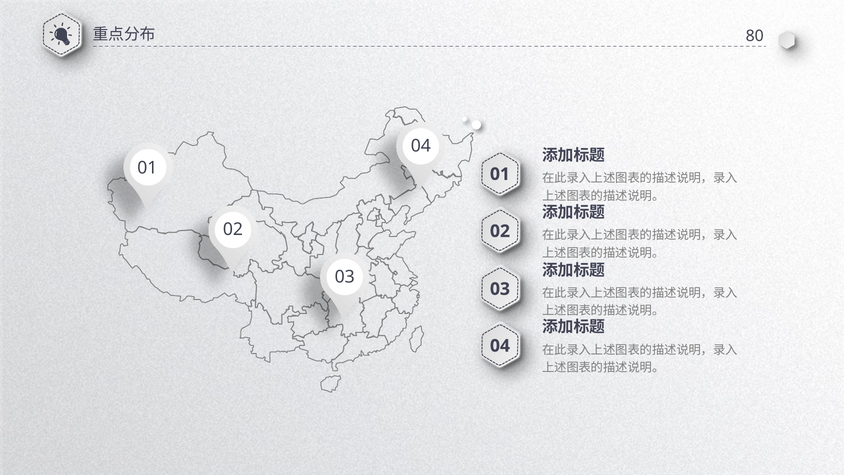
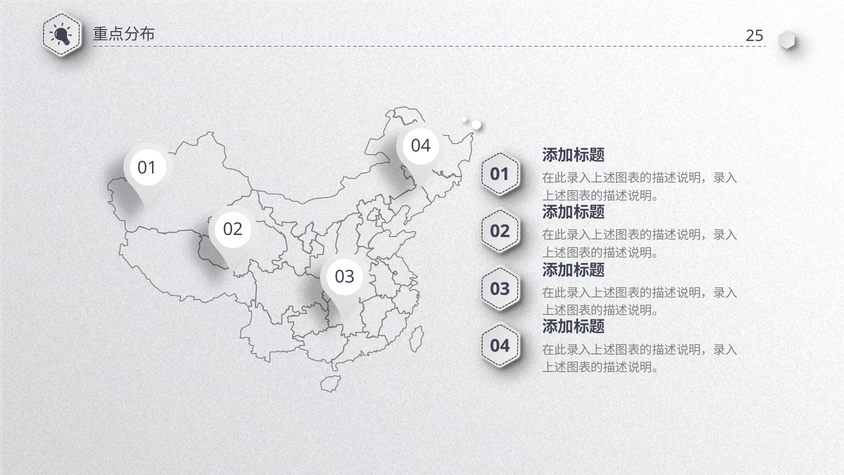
80: 80 -> 25
